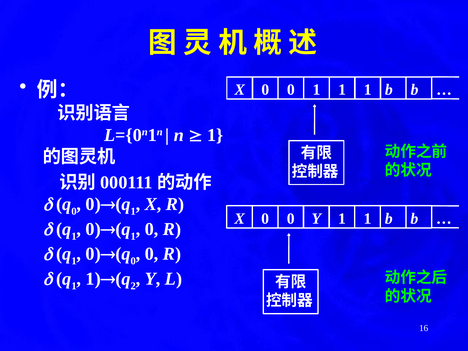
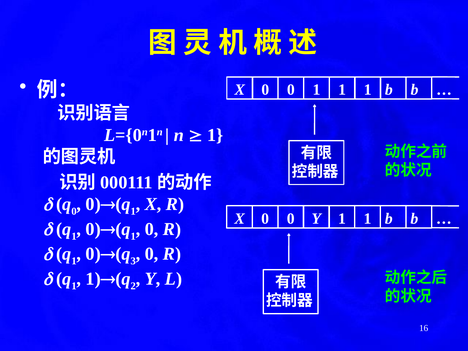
0 at (133, 261): 0 -> 3
